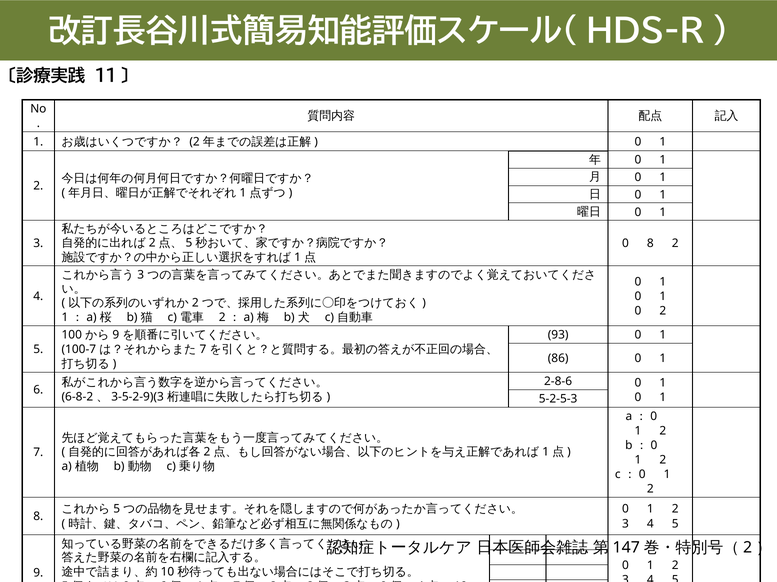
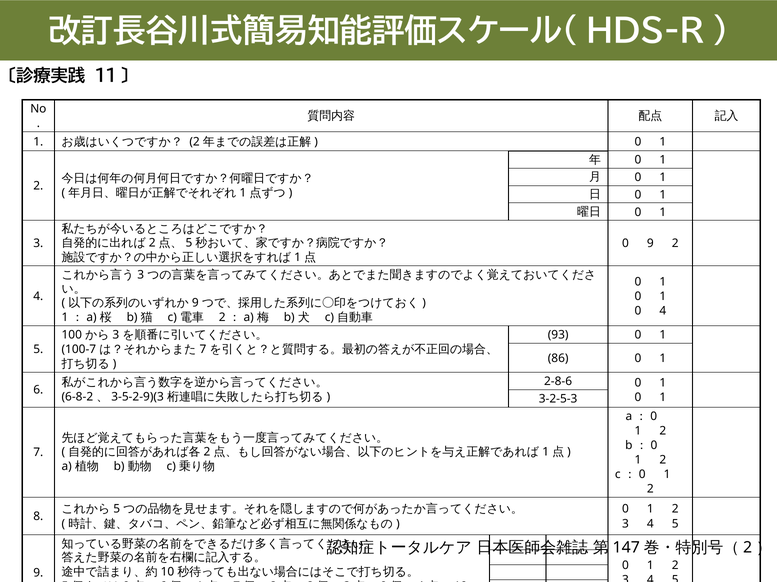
0 8: 8 -> 9
2 at (195, 303): 2 -> 9
0 2: 2 -> 4
9 at (116, 335): 9 -> 3
5-2-5-3: 5-2-5-3 -> 3-2-5-3
